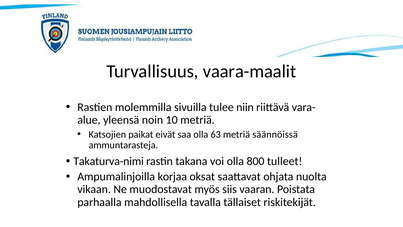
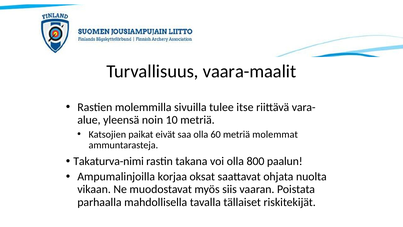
niin: niin -> itse
63: 63 -> 60
säännöissä: säännöissä -> molemmat
tulleet: tulleet -> paalun
